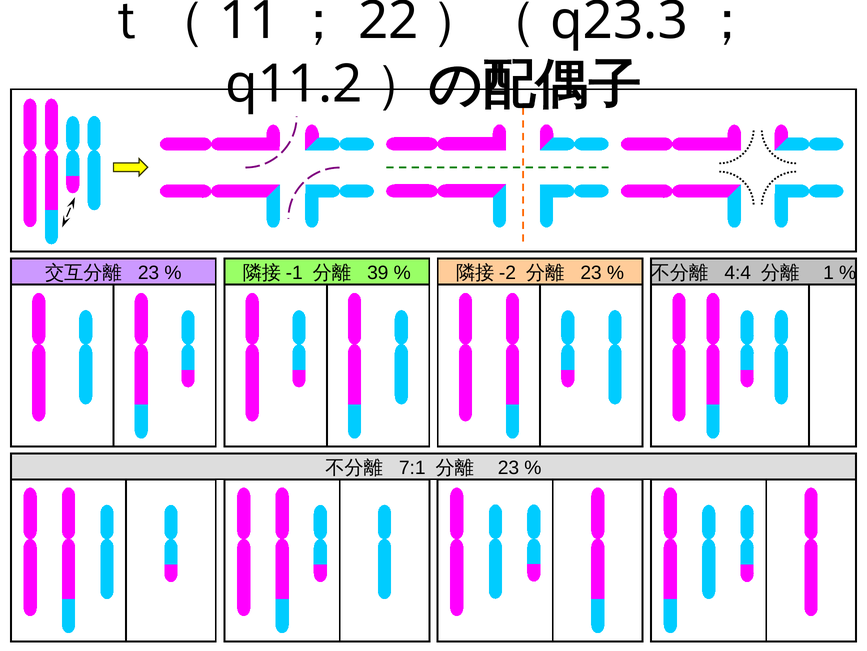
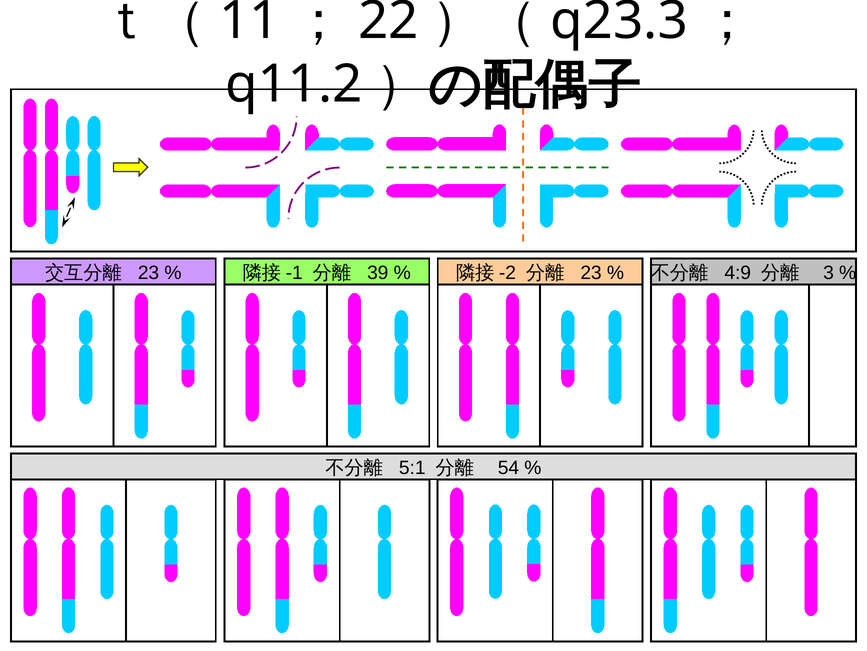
4:4: 4:4 -> 4:9
1: 1 -> 3
7:1: 7:1 -> 5:1
23 at (508, 467): 23 -> 54
